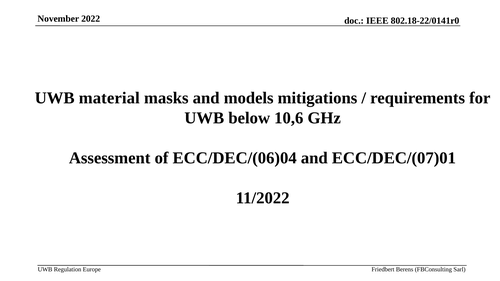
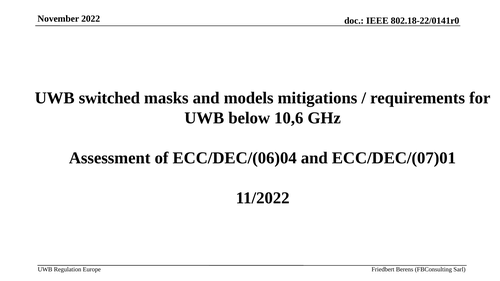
material: material -> switched
